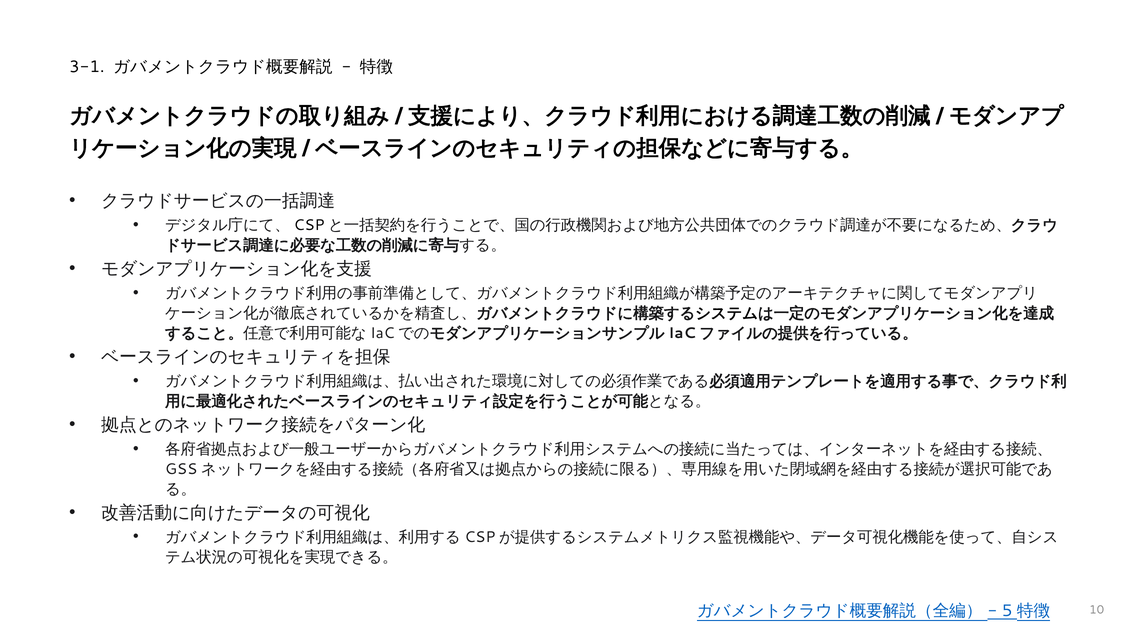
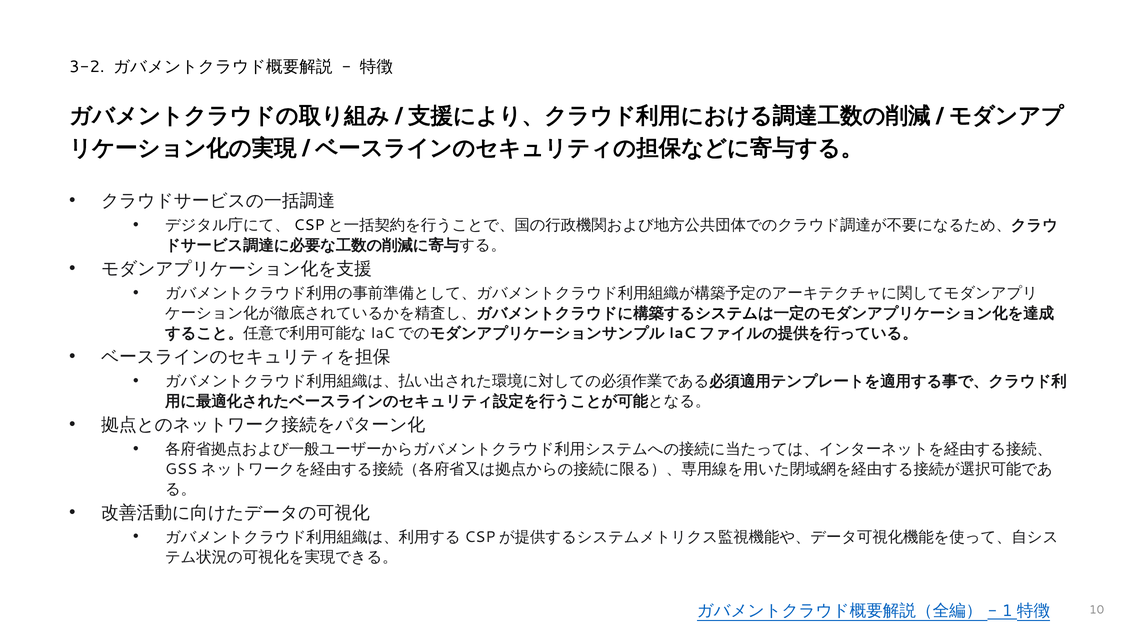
3-1: 3-1 -> 3-2
5: 5 -> 1
